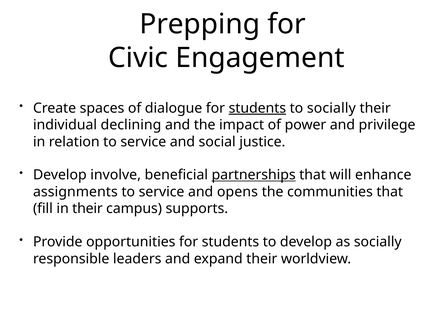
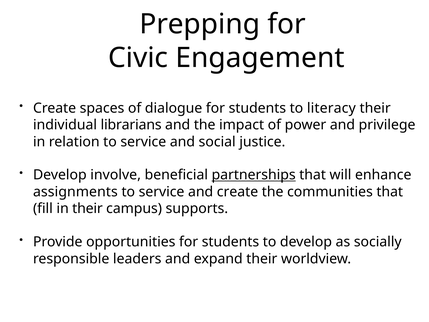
students at (257, 108) underline: present -> none
to socially: socially -> literacy
declining: declining -> librarians
and opens: opens -> create
